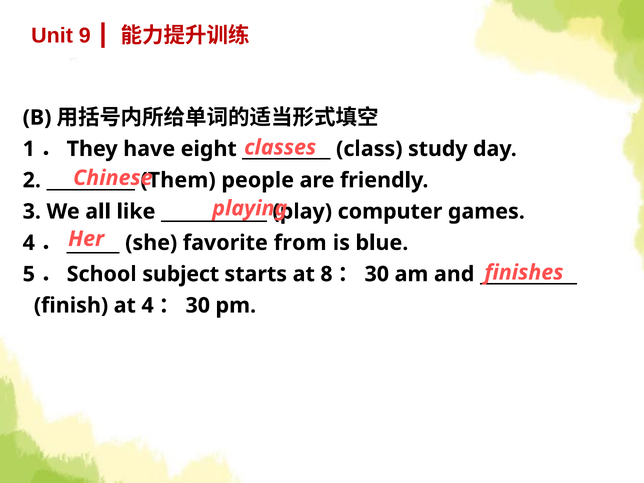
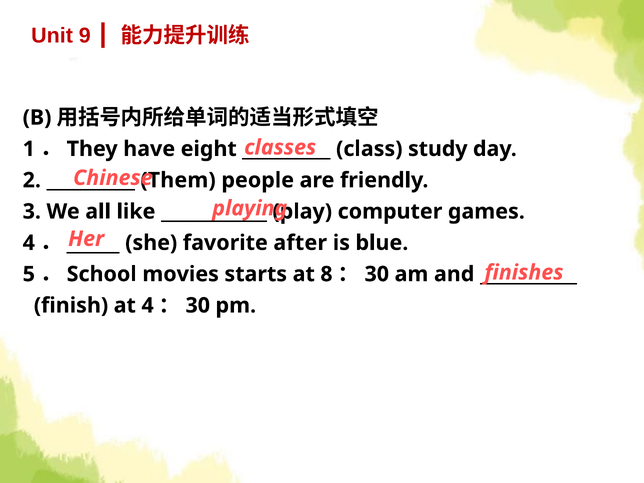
from: from -> after
subject: subject -> movies
